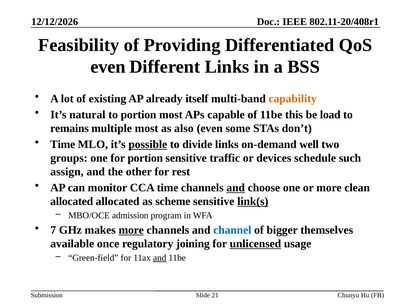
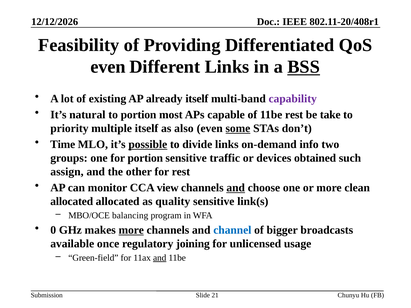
BSS underline: none -> present
capability colour: orange -> purple
11be this: this -> rest
load: load -> take
remains: remains -> priority
multiple most: most -> itself
some underline: none -> present
well: well -> info
schedule: schedule -> obtained
CCA time: time -> view
scheme: scheme -> quality
link(s underline: present -> none
admission: admission -> balancing
7: 7 -> 0
themselves: themselves -> broadcasts
unlicensed underline: present -> none
